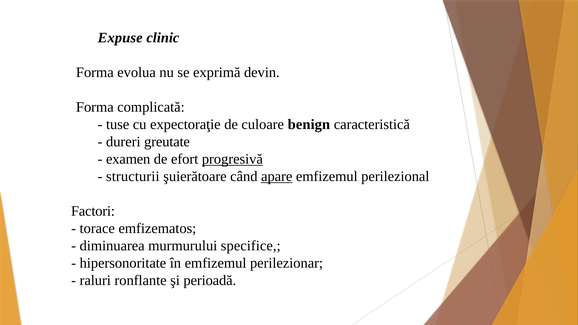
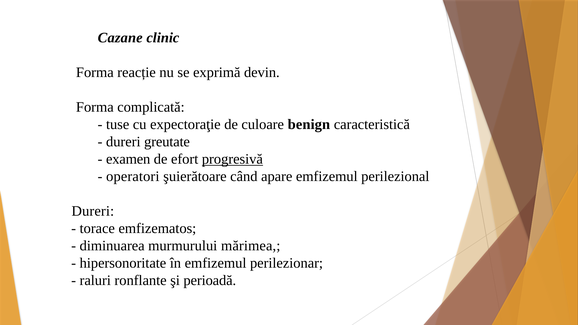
Expuse: Expuse -> Cazane
evolua: evolua -> reacție
structurii: structurii -> operatori
apare underline: present -> none
Factori at (93, 211): Factori -> Dureri
specifice: specifice -> mărimea
